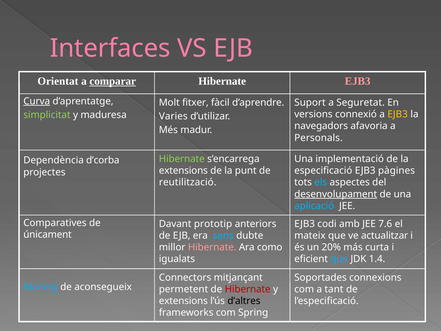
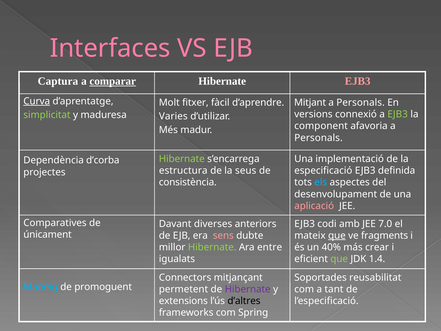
Orientat: Orientat -> Captura
Suport: Suport -> Mitjant
Seguretat at (361, 102): Seguretat -> Personals
EJB3 at (398, 114) colour: yellow -> light green
navegadors: navegadors -> component
extensions at (183, 170): extensions -> estructura
punt: punt -> seus
pàgines: pàgines -> definida
reutilització: reutilització -> consistència
desenvolupament underline: present -> none
aplicació colour: light blue -> pink
prototip: prototip -> diverses
7.6: 7.6 -> 7.0
sens colour: light blue -> pink
que at (337, 235) underline: none -> present
actualitzar: actualitzar -> fragments
Hibernate at (212, 247) colour: pink -> light green
como: como -> entre
20%: 20% -> 40%
curta: curta -> crear
que at (339, 259) colour: light blue -> light green
connexions: connexions -> reusabilitat
aconsegueix: aconsegueix -> promoguent
Hibernate at (248, 289) colour: red -> purple
